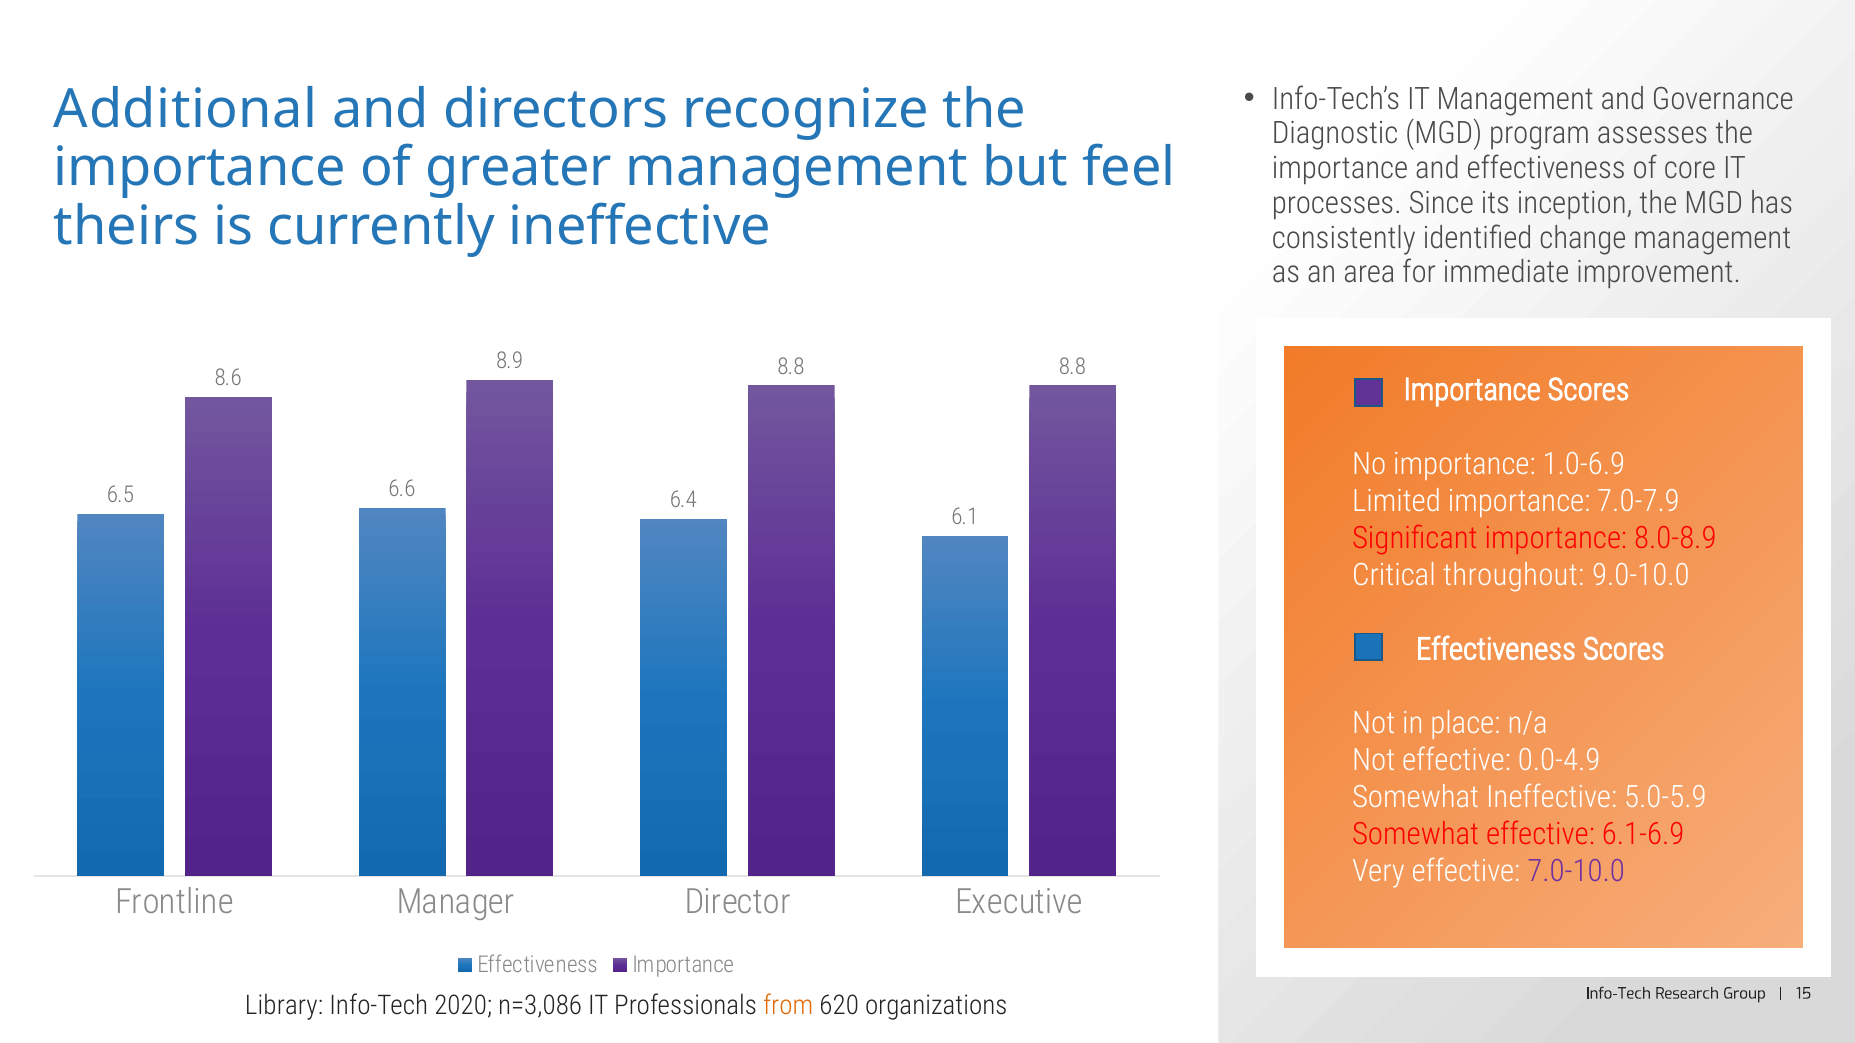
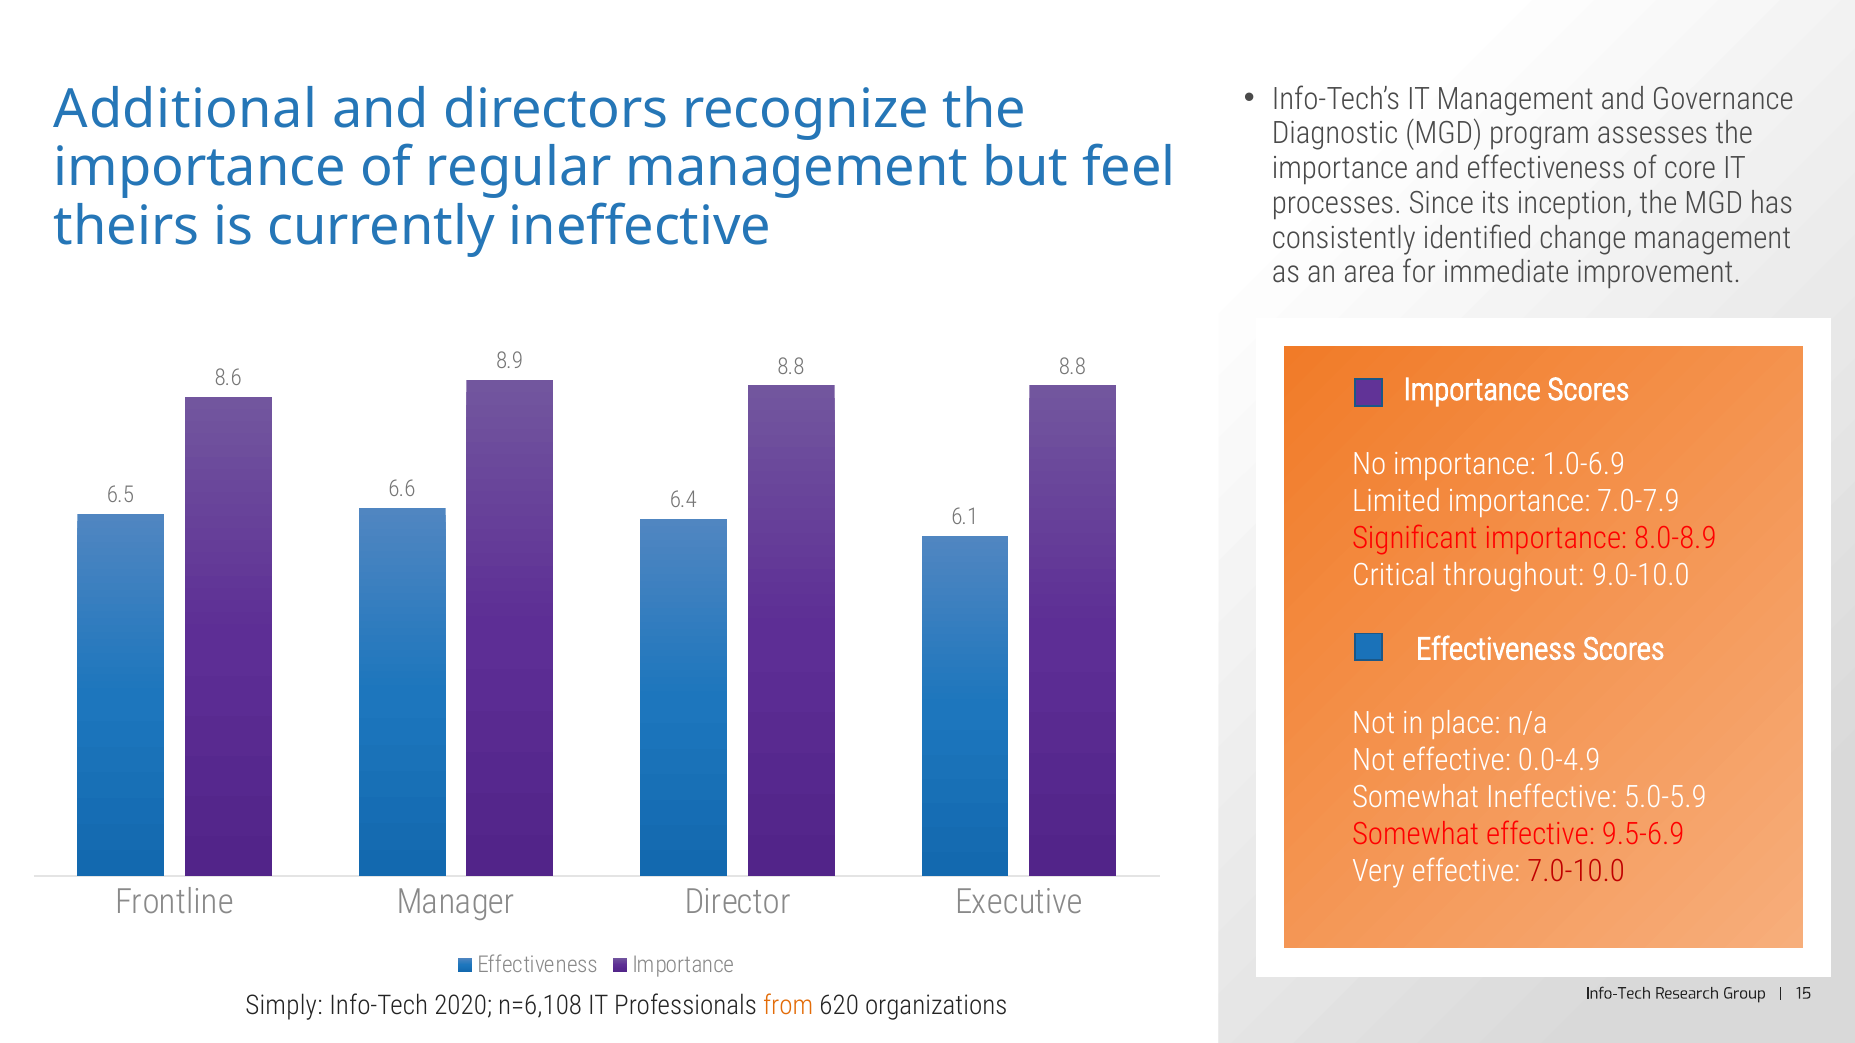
greater: greater -> regular
6.1-6.9: 6.1-6.9 -> 9.5-6.9
7.0-10.0 colour: purple -> red
Library: Library -> Simply
n=3,086: n=3,086 -> n=6,108
